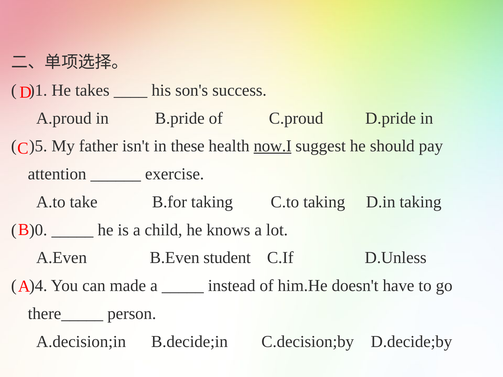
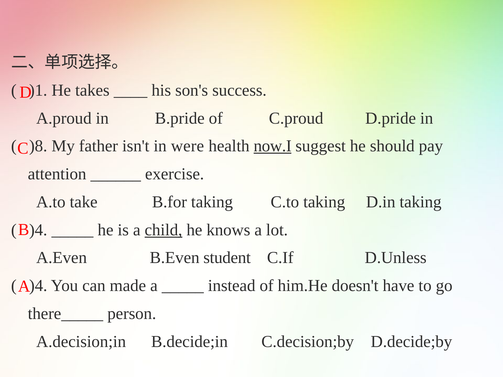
)5: )5 -> )8
these: these -> were
)0 at (38, 230): )0 -> )4
child underline: none -> present
